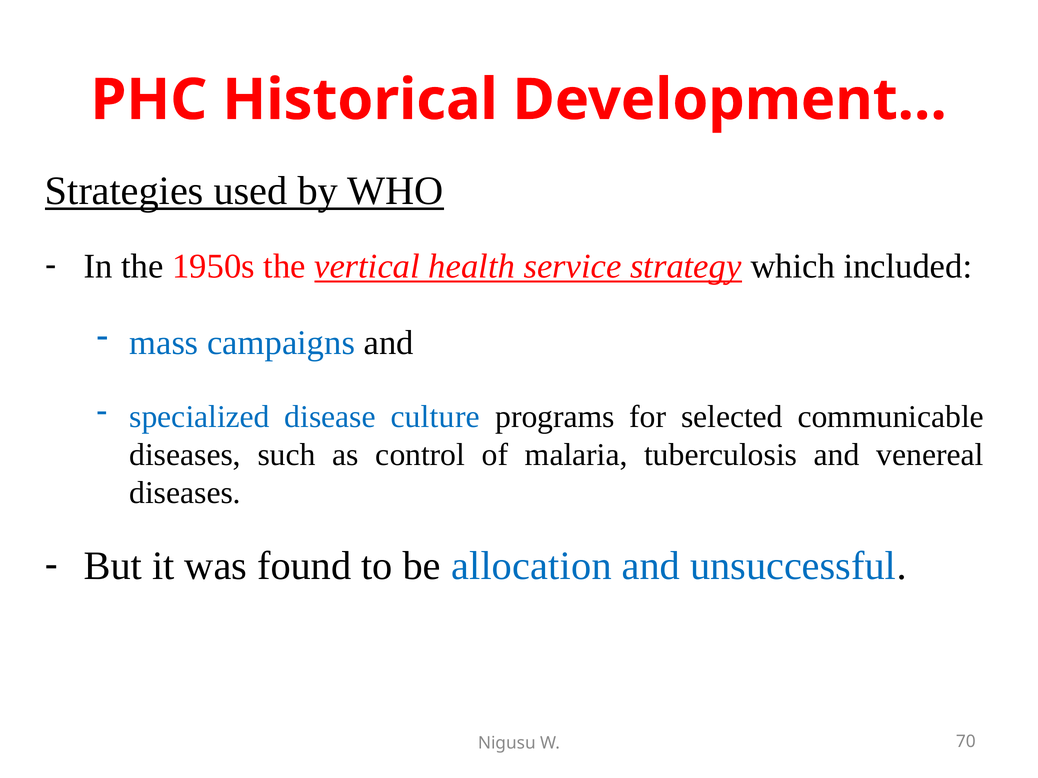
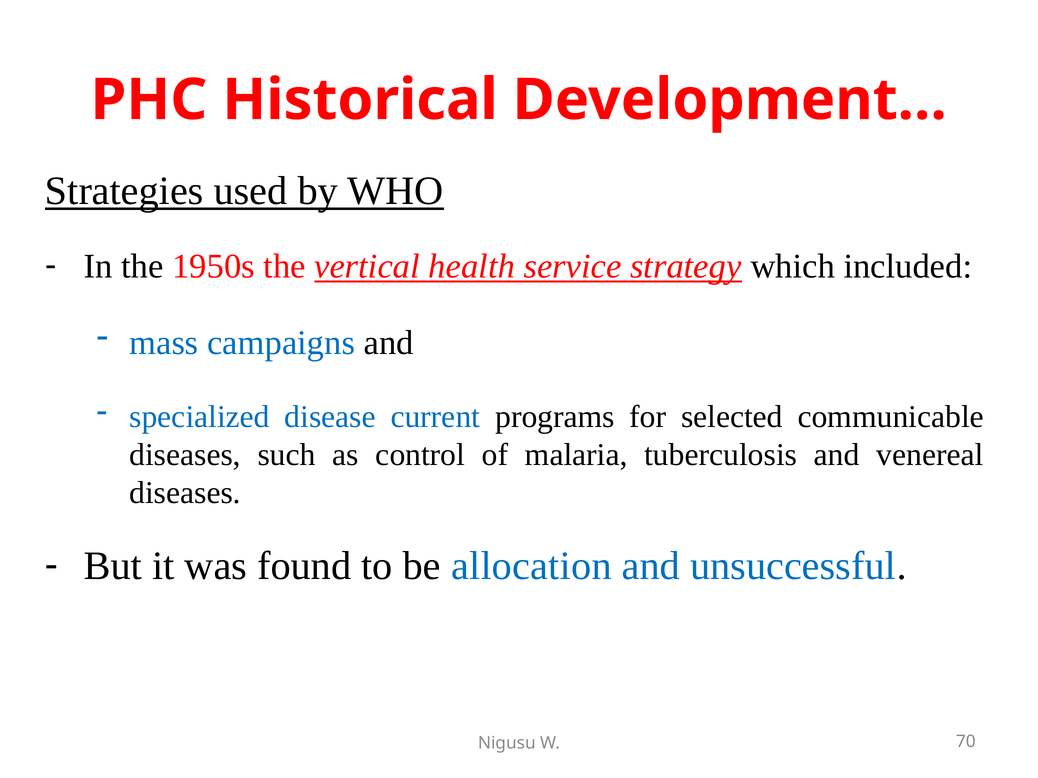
culture: culture -> current
